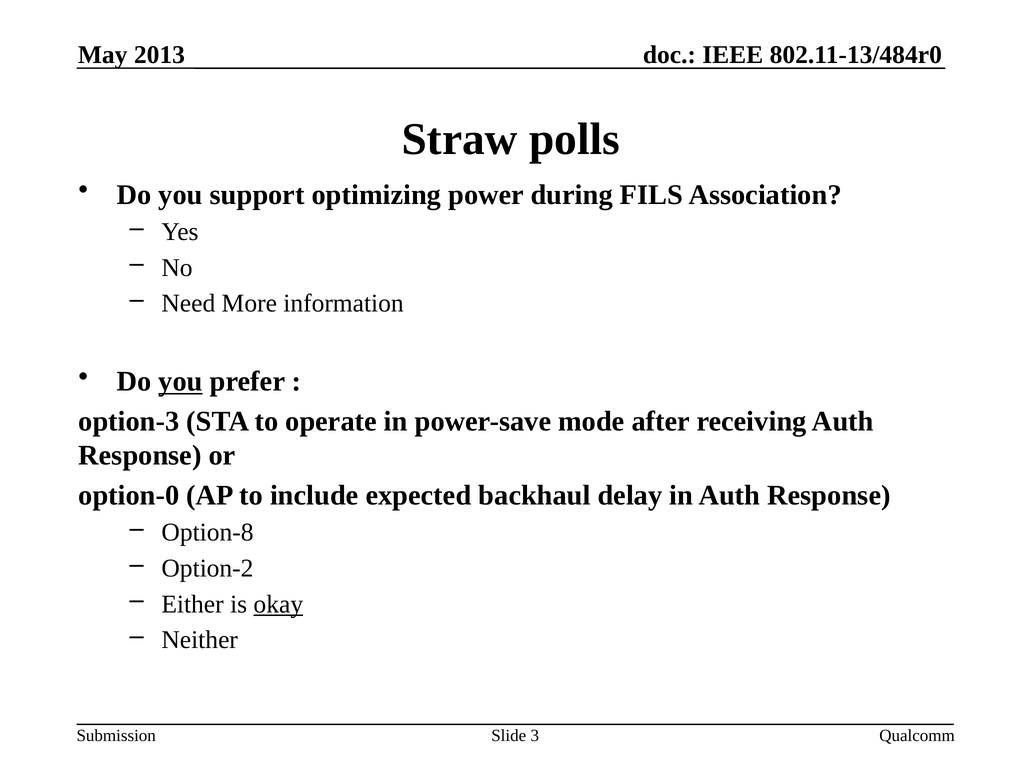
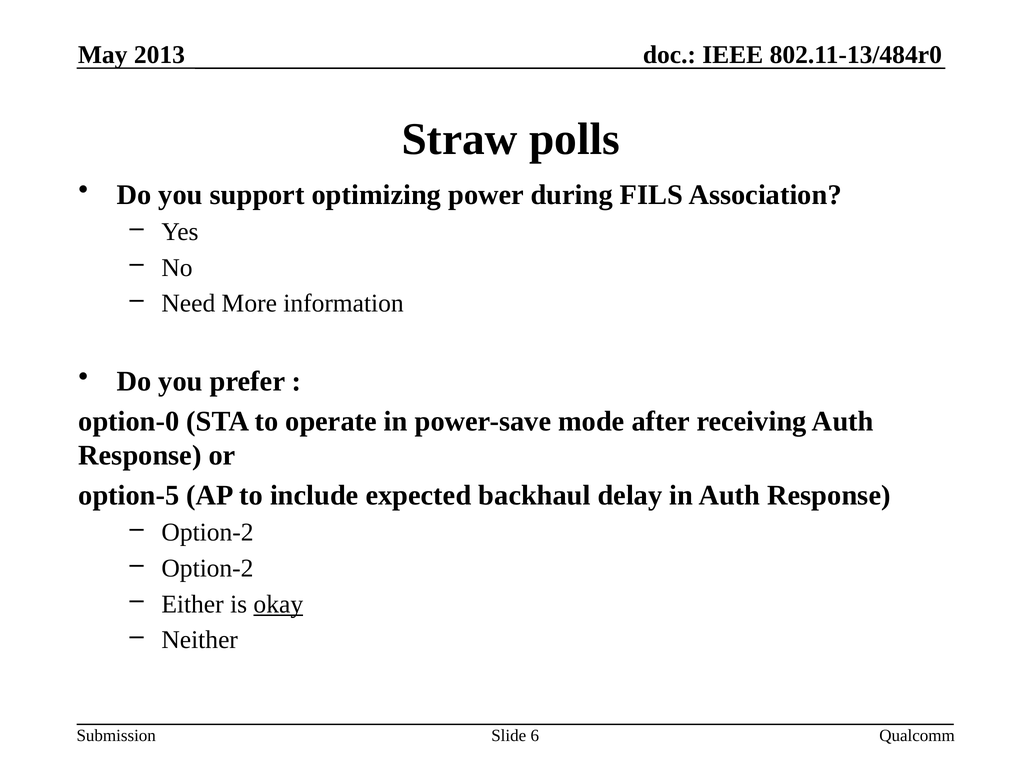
you at (181, 381) underline: present -> none
option-3: option-3 -> option-0
option-0: option-0 -> option-5
Option-8 at (208, 532): Option-8 -> Option-2
3: 3 -> 6
